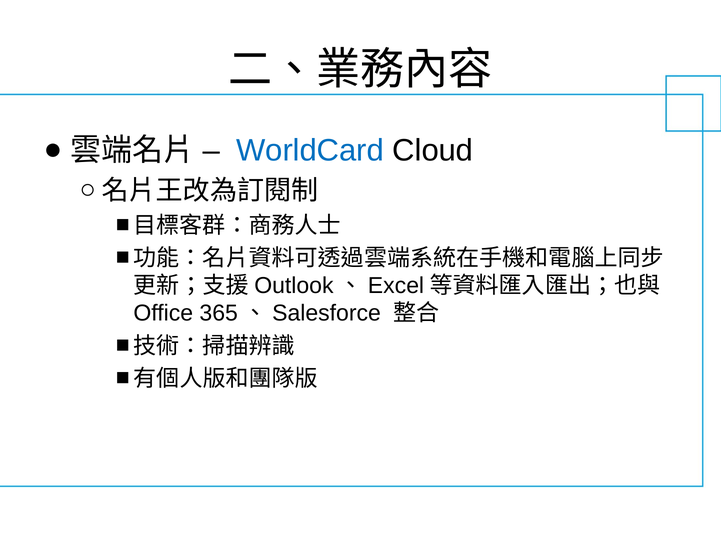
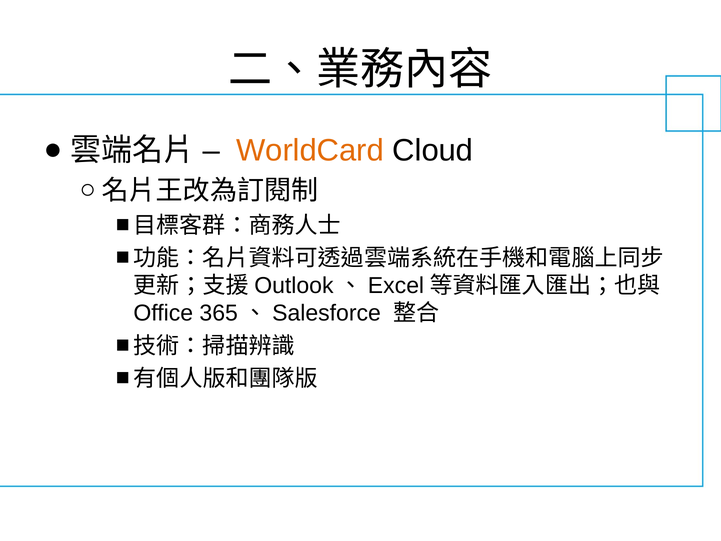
WorldCard colour: blue -> orange
